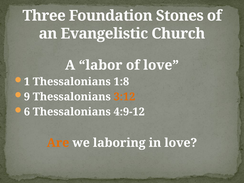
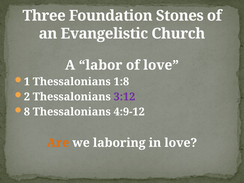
9: 9 -> 2
3:12 colour: orange -> purple
6: 6 -> 8
